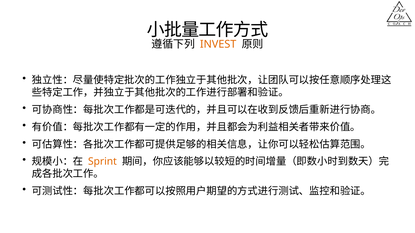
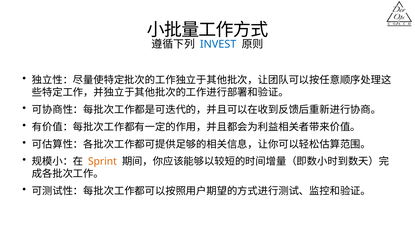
INVEST colour: orange -> blue
